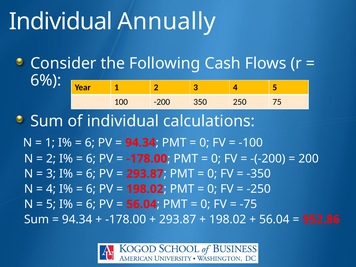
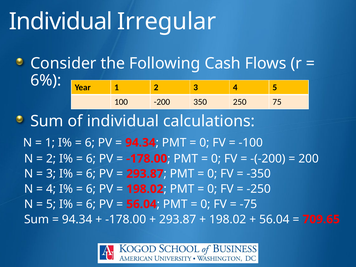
Annually: Annually -> Irregular
952.86: 952.86 -> 709.65
